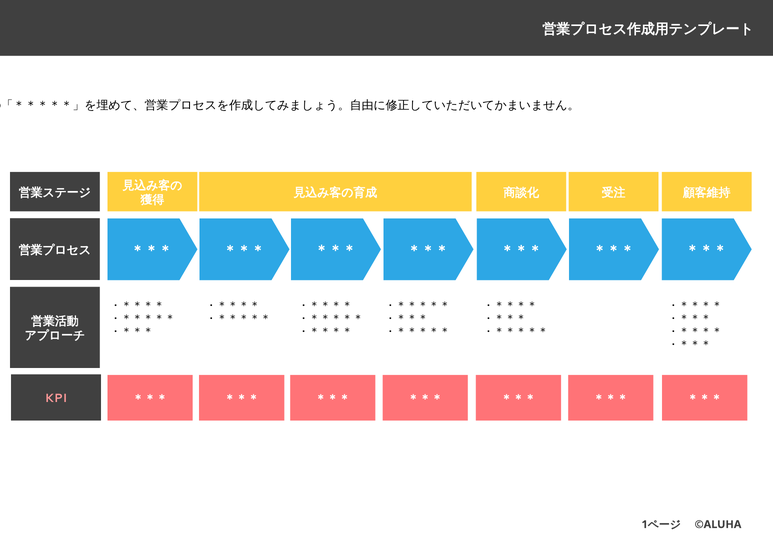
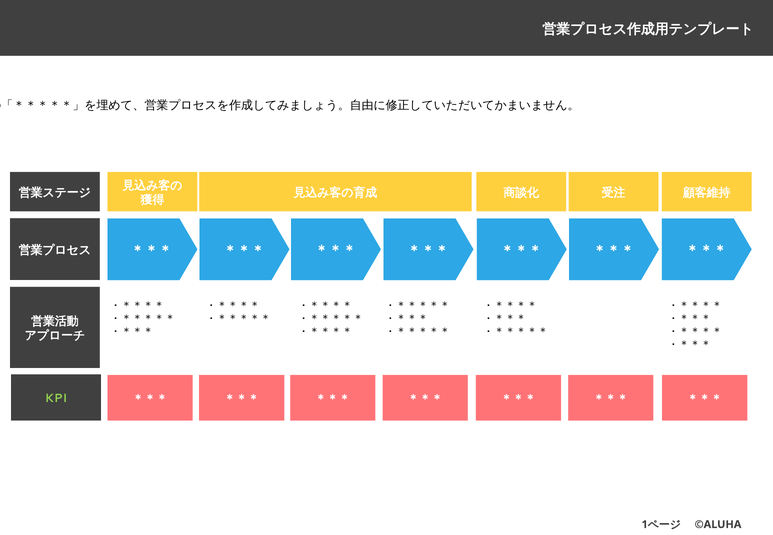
KPI colour: pink -> light green
